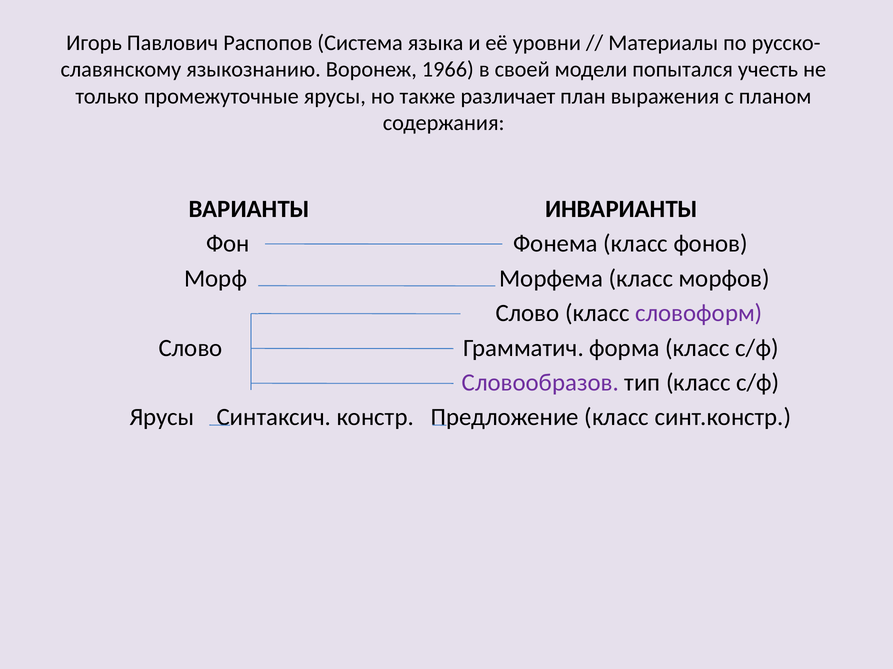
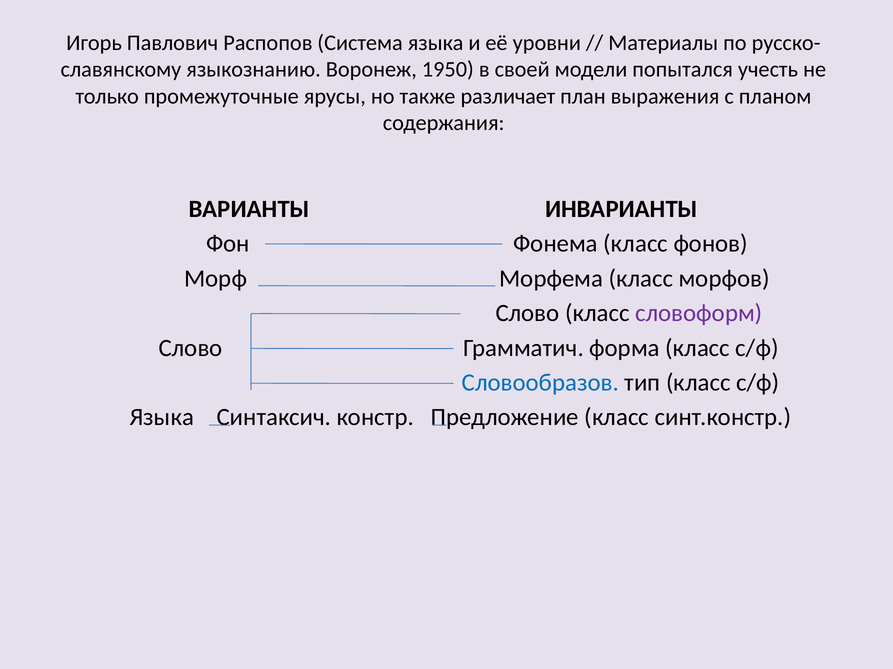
1966: 1966 -> 1950
Словообразов colour: purple -> blue
Ярусы at (162, 418): Ярусы -> Языка
